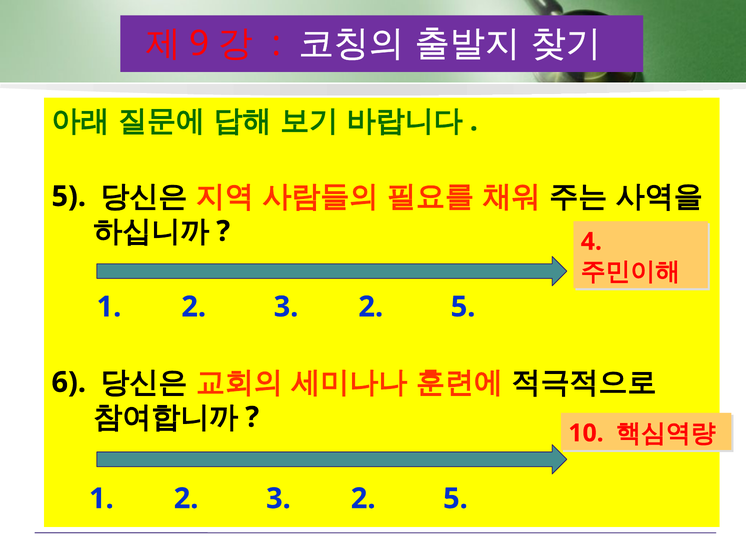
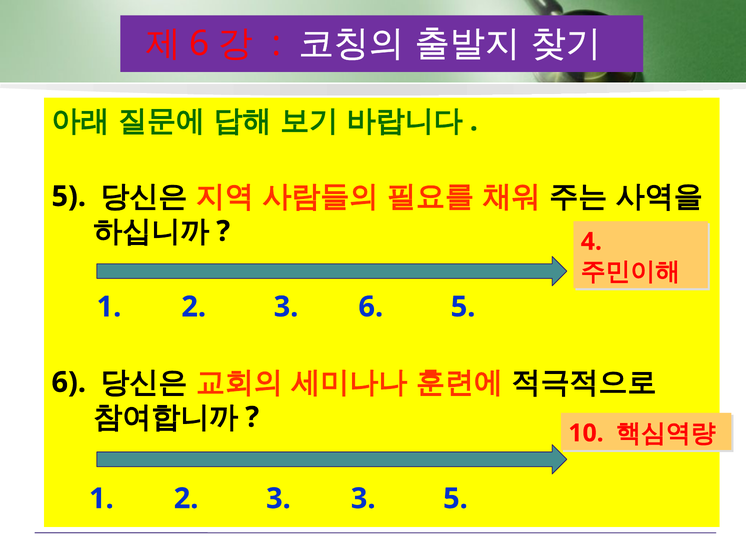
9 at (199, 43): 9 -> 6
2 at (371, 307): 2 -> 6
2 at (363, 498): 2 -> 3
